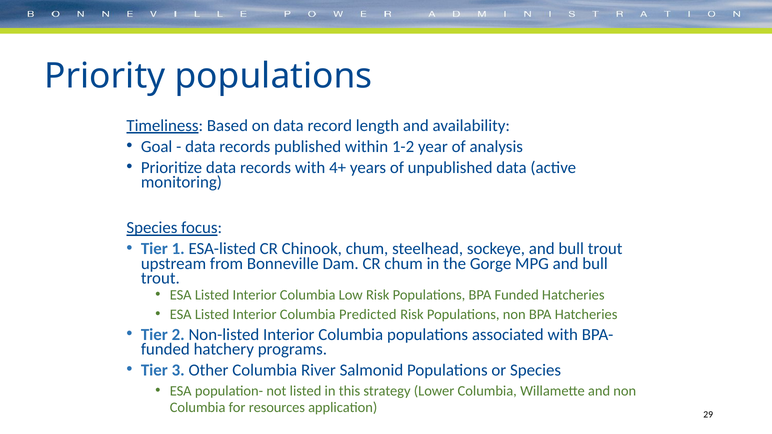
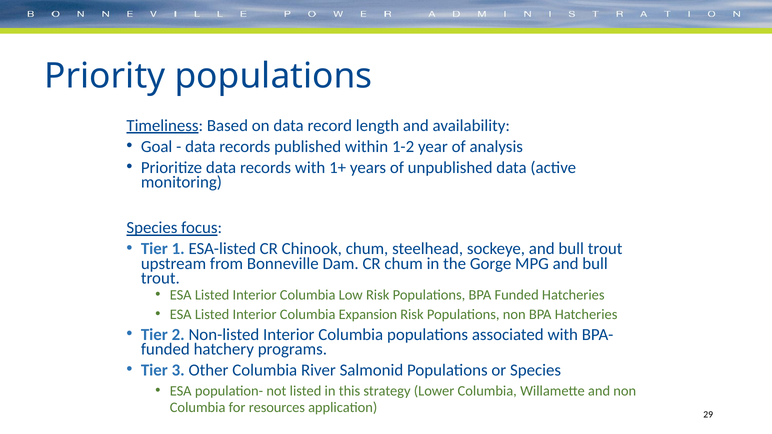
4+: 4+ -> 1+
Predicted: Predicted -> Expansion
